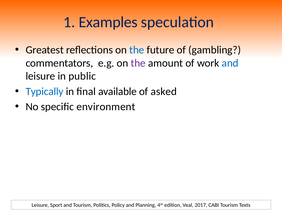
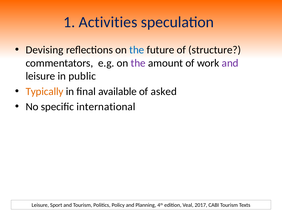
Examples: Examples -> Activities
Greatest: Greatest -> Devising
gambling: gambling -> structure
and at (230, 63) colour: blue -> purple
Typically colour: blue -> orange
environment: environment -> international
